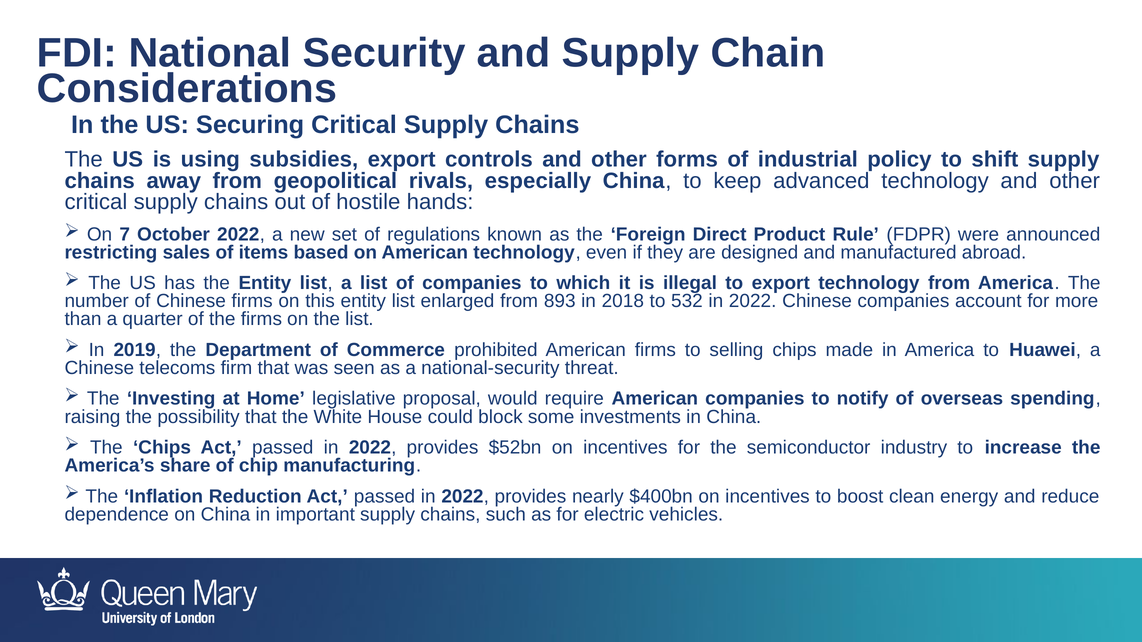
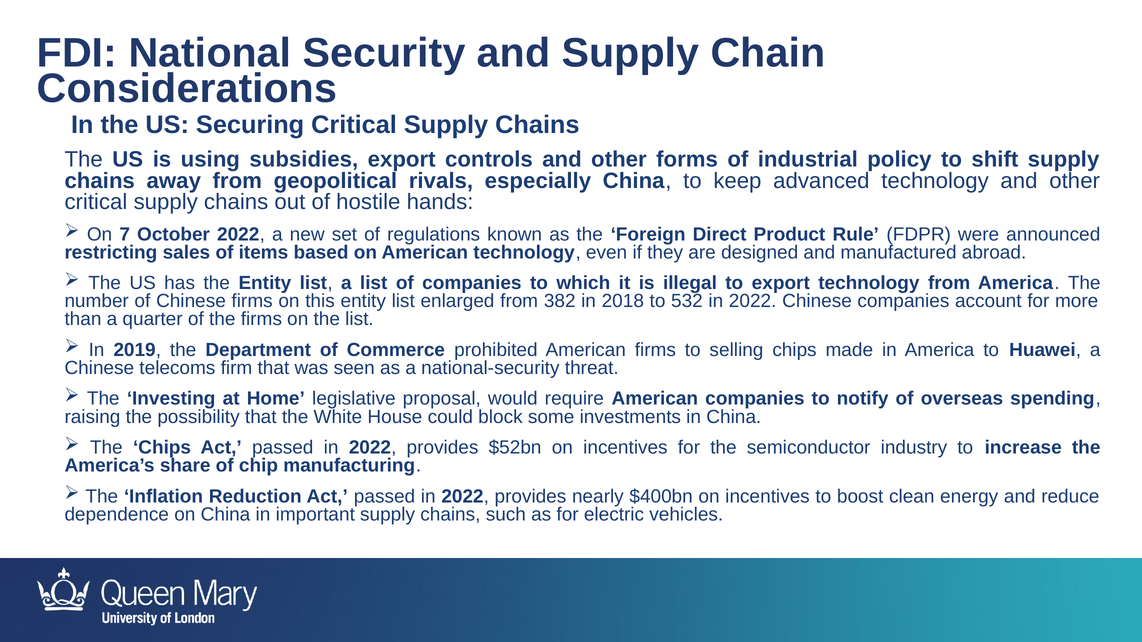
893: 893 -> 382
